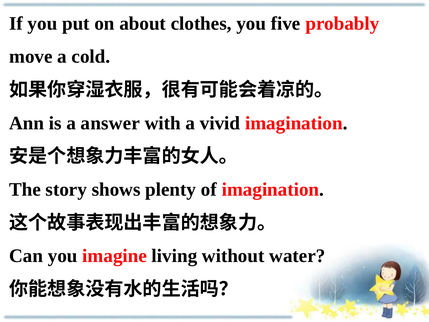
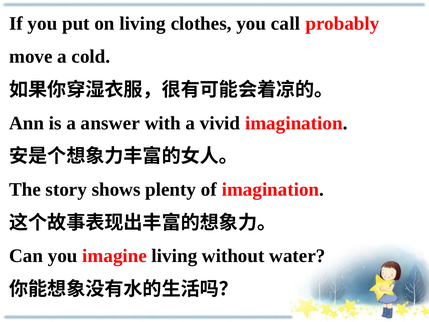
on about: about -> living
five: five -> call
